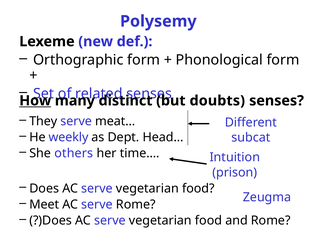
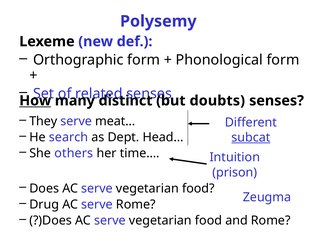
weekly: weekly -> search
subcat underline: none -> present
Meet: Meet -> Drug
